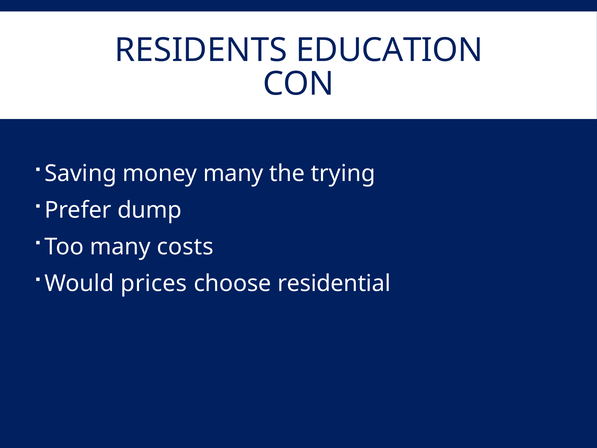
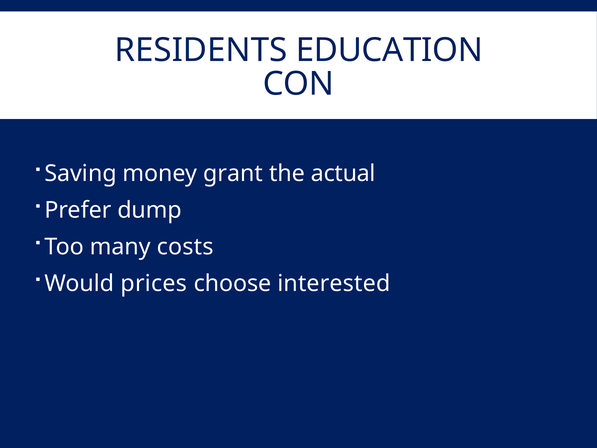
money many: many -> grant
trying: trying -> actual
residential: residential -> interested
